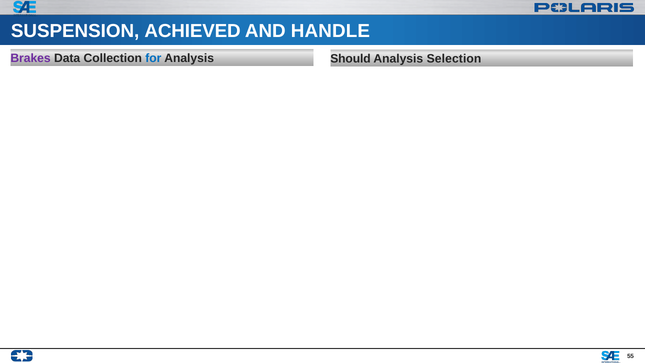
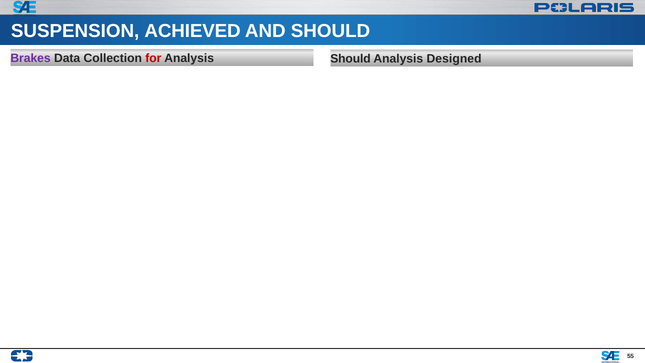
AND HANDLE: HANDLE -> SHOULD
for colour: blue -> red
Selection: Selection -> Designed
